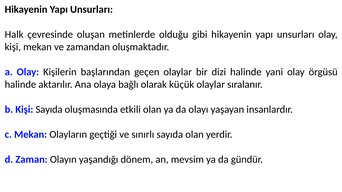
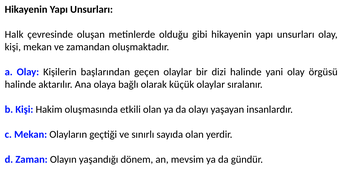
Kişi Sayıda: Sayıda -> Hakim
